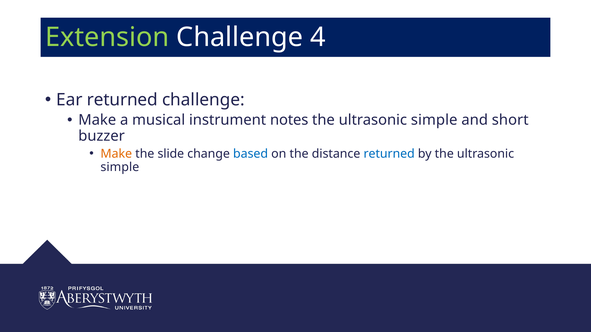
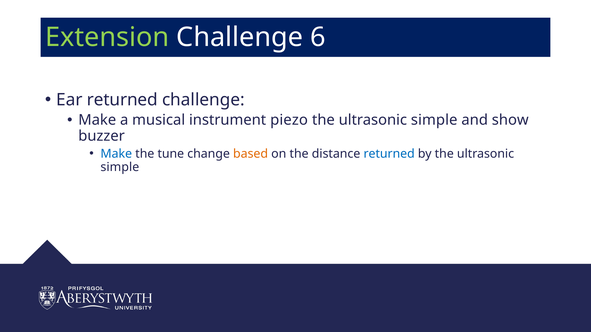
4: 4 -> 6
notes: notes -> piezo
short: short -> show
Make at (116, 154) colour: orange -> blue
slide: slide -> tune
based colour: blue -> orange
